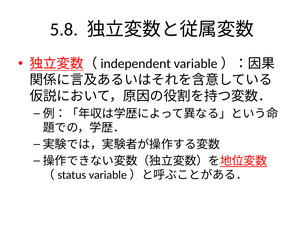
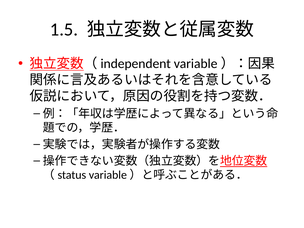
5.8: 5.8 -> 1.5
